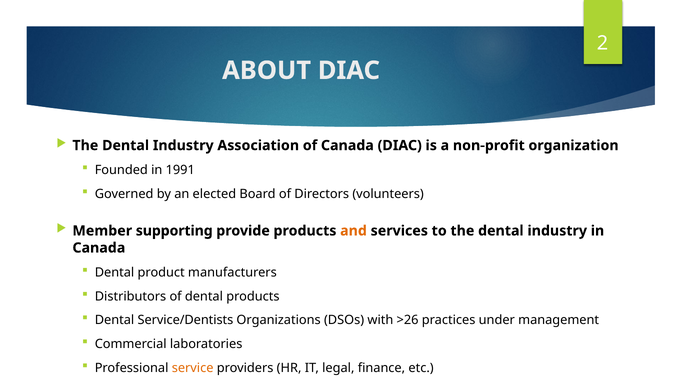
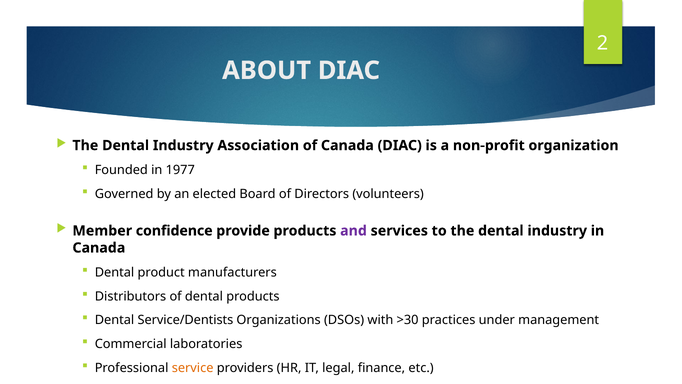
1991: 1991 -> 1977
supporting: supporting -> confidence
and colour: orange -> purple
>26: >26 -> >30
